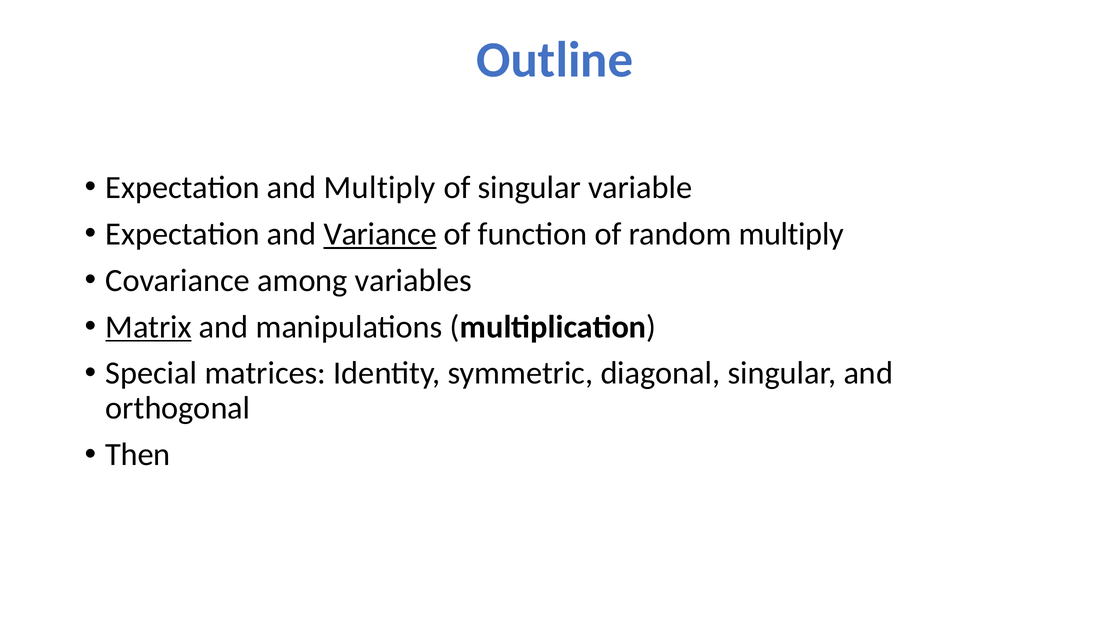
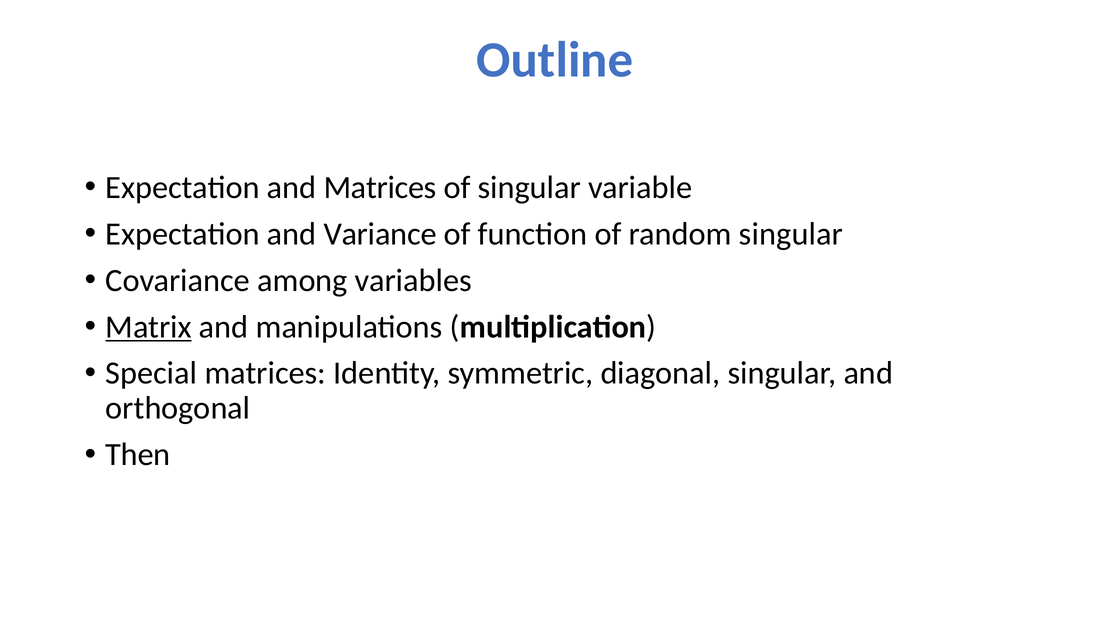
and Multiply: Multiply -> Matrices
Variance underline: present -> none
random multiply: multiply -> singular
